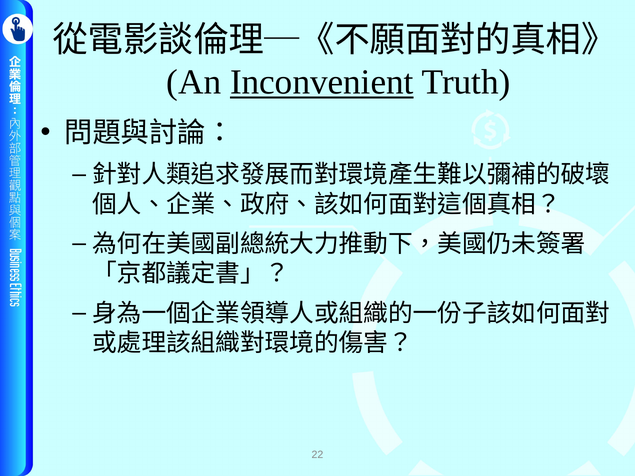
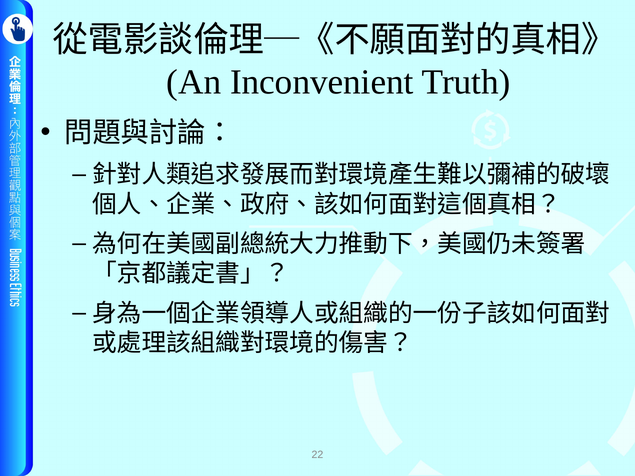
Inconvenient underline: present -> none
